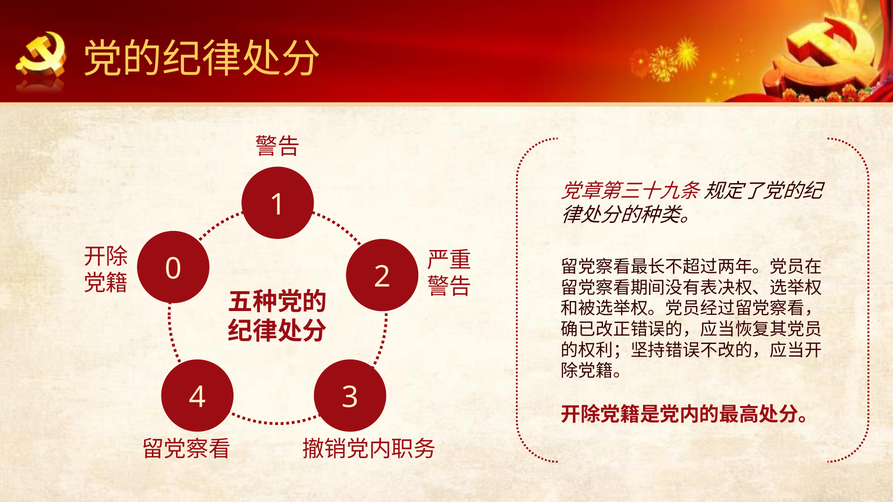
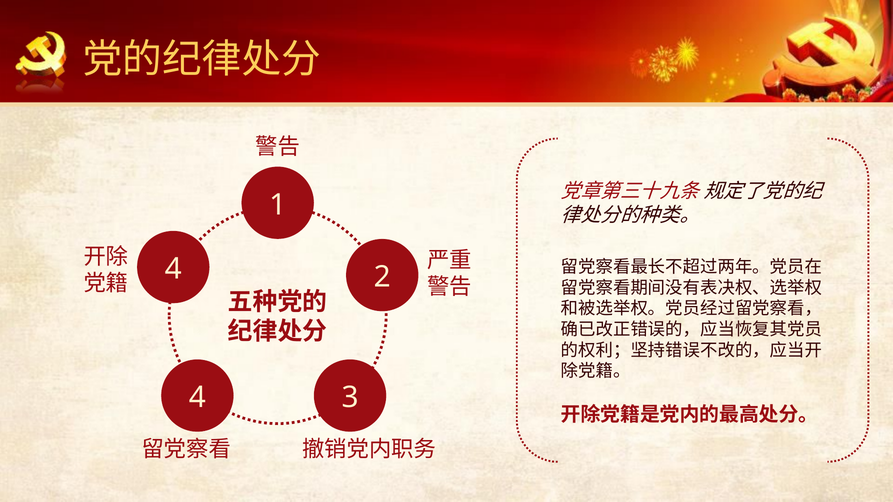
0 at (173, 269): 0 -> 4
